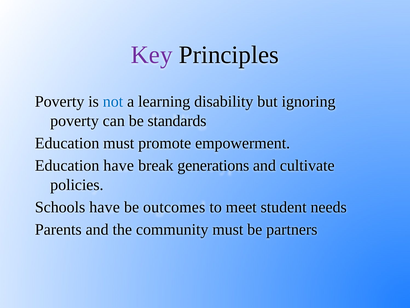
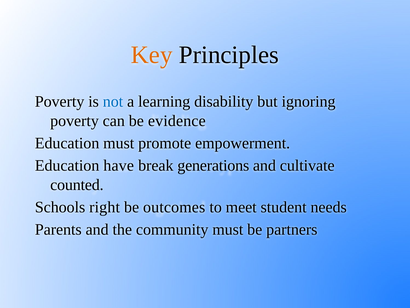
Key colour: purple -> orange
standards: standards -> evidence
policies: policies -> counted
Schools have: have -> right
